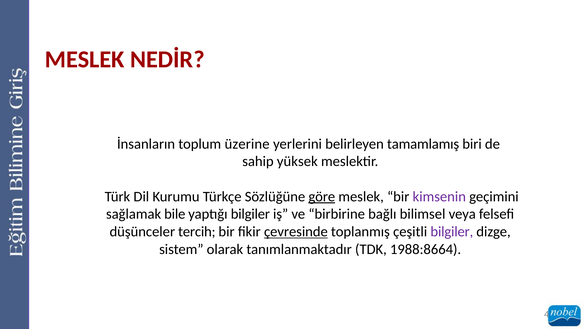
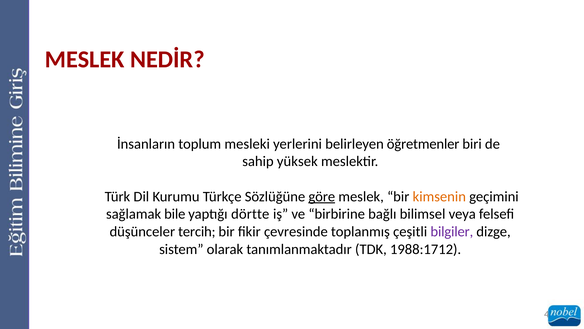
üzerine: üzerine -> mesleki
tamamlamış: tamamlamış -> öğretmenler
kimsenin colour: purple -> orange
yaptığı bilgiler: bilgiler -> dörtte
çevresinde underline: present -> none
1988:8664: 1988:8664 -> 1988:1712
